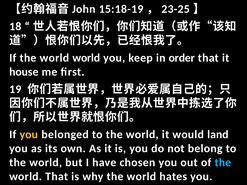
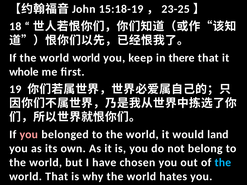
order: order -> there
house: house -> whole
you at (29, 135) colour: yellow -> pink
